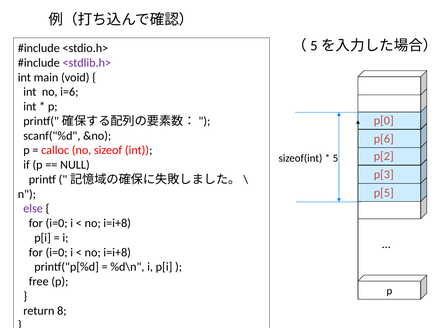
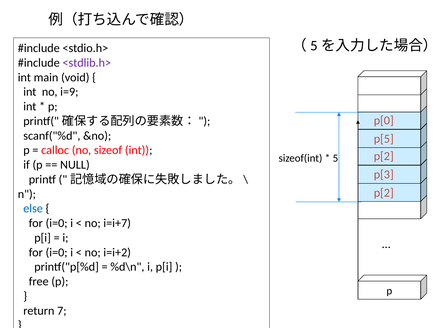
i=6: i=6 -> i=9
p[6: p[6 -> p[5
p[5 at (384, 193): p[5 -> p[2
else colour: purple -> blue
i=i+8 at (117, 223): i=i+8 -> i=i+7
i=i+8 at (117, 252): i=i+8 -> i=i+2
8: 8 -> 7
